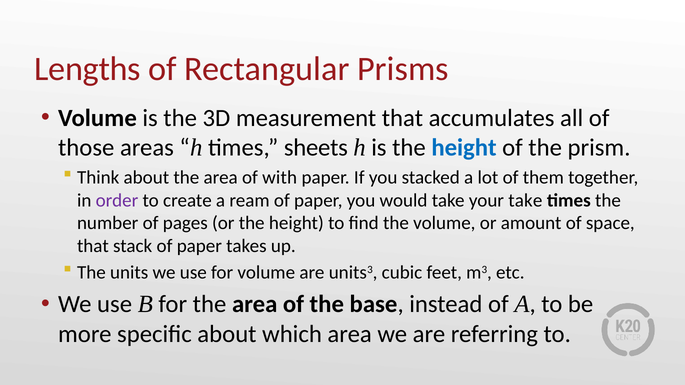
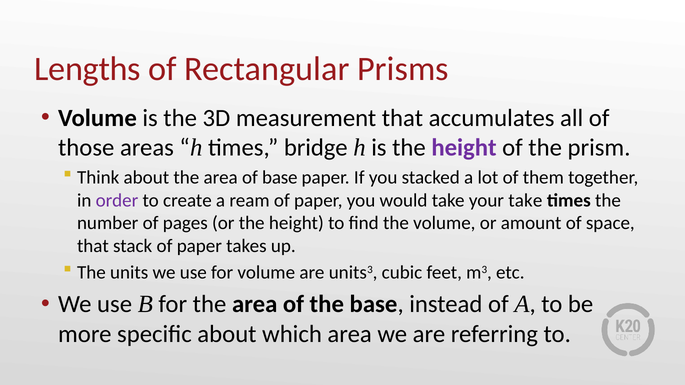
sheets: sheets -> bridge
height at (464, 148) colour: blue -> purple
of with: with -> base
